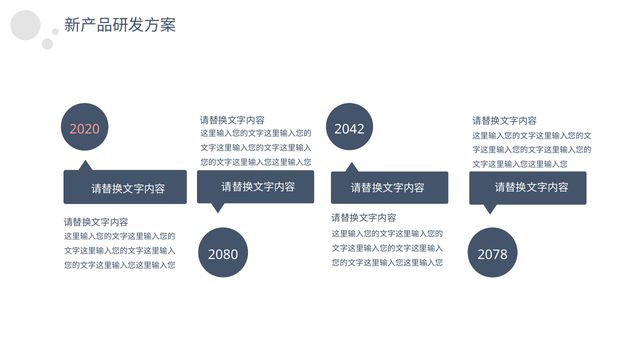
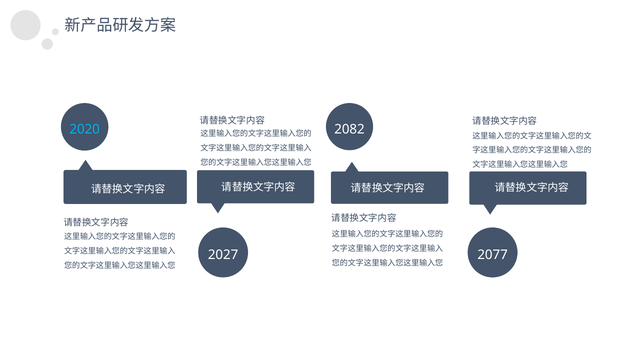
2042: 2042 -> 2082
2020 colour: pink -> light blue
2080: 2080 -> 2027
2078: 2078 -> 2077
